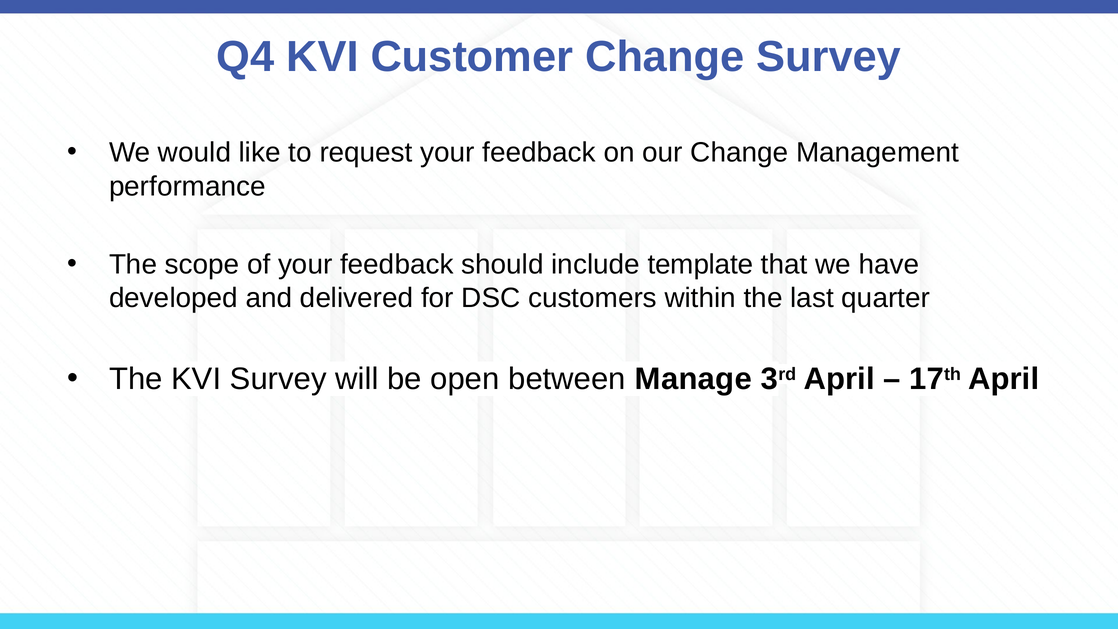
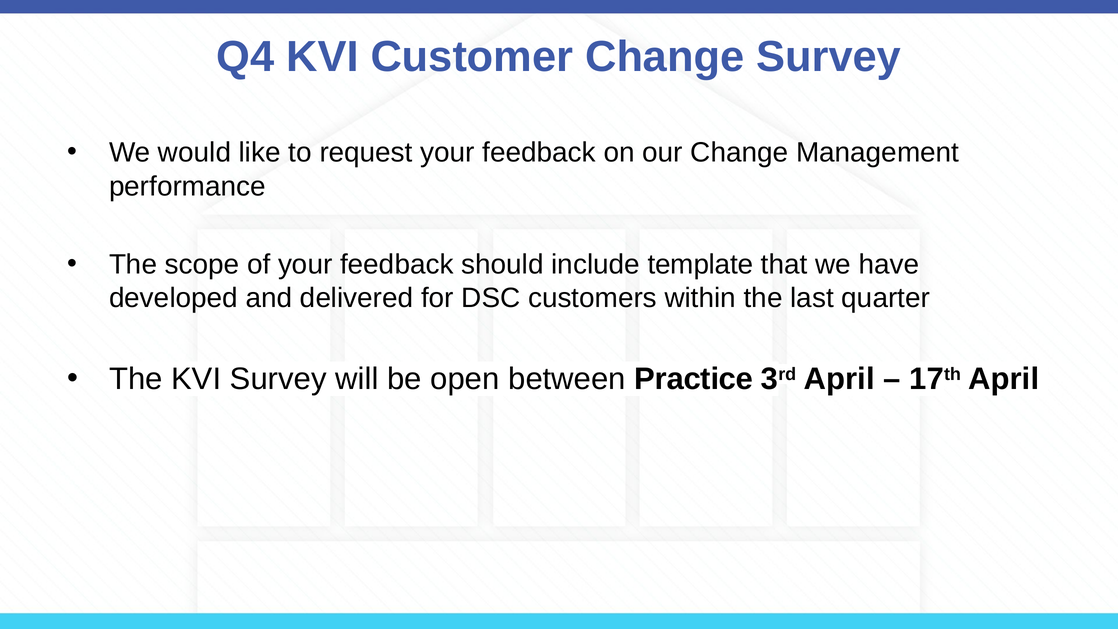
Manage: Manage -> Practice
